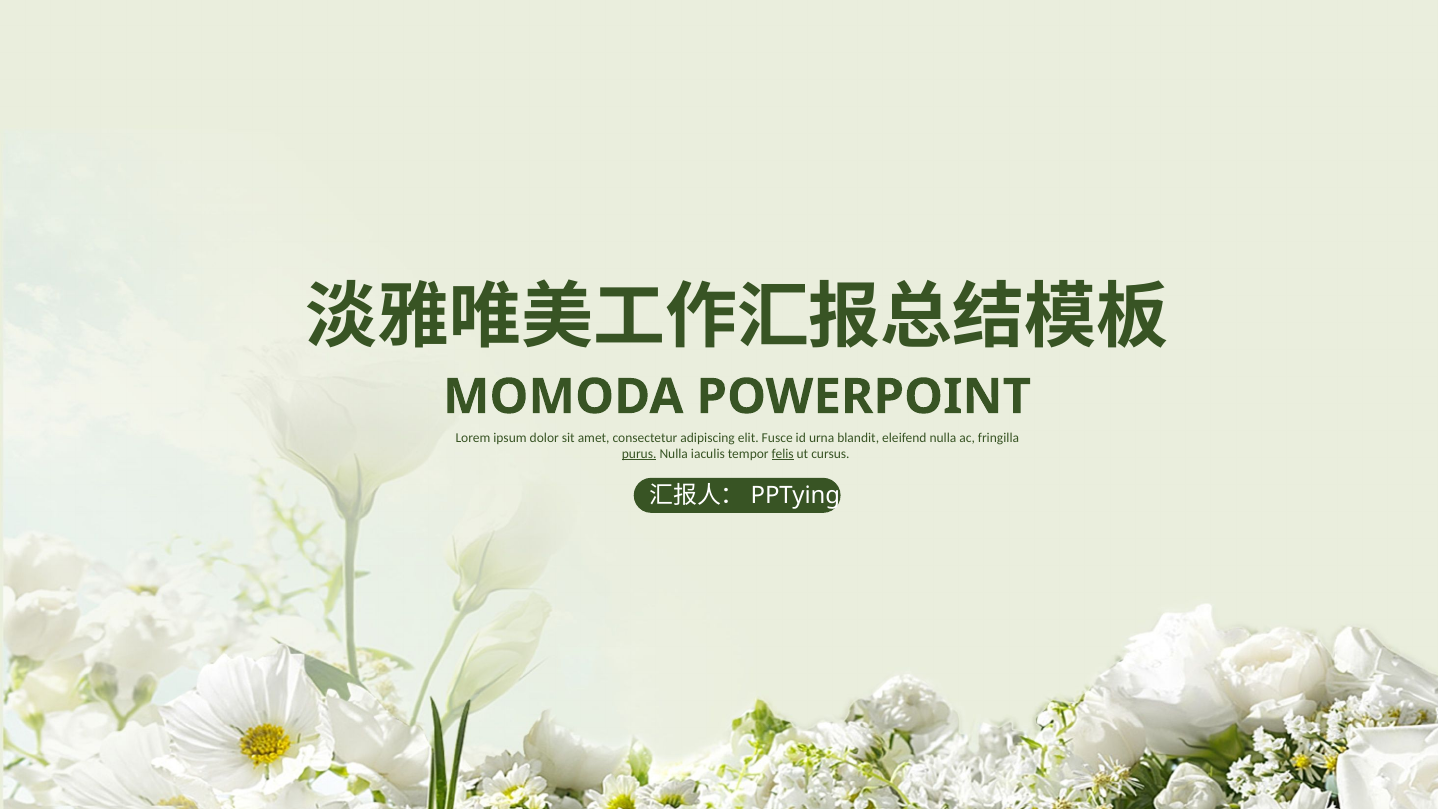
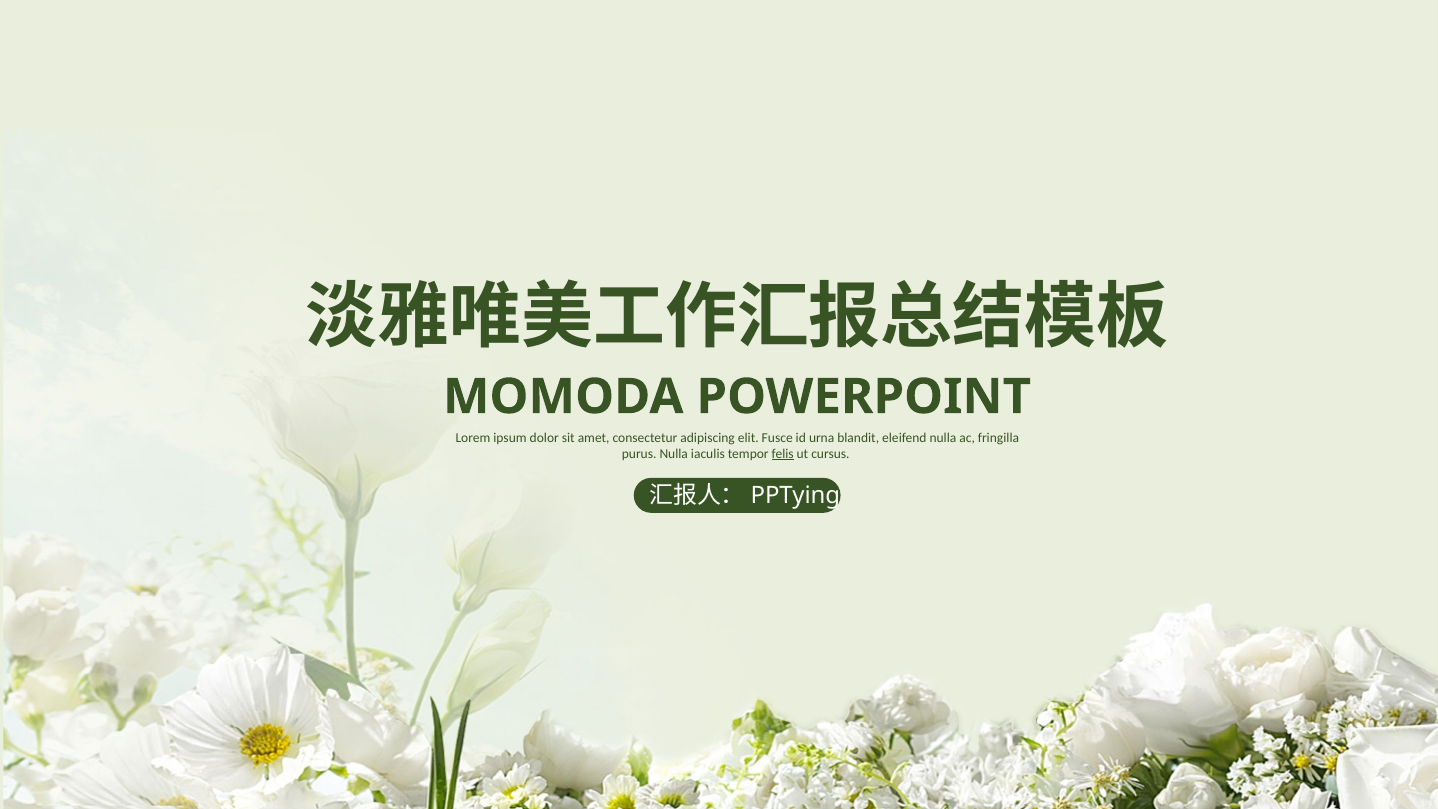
purus underline: present -> none
